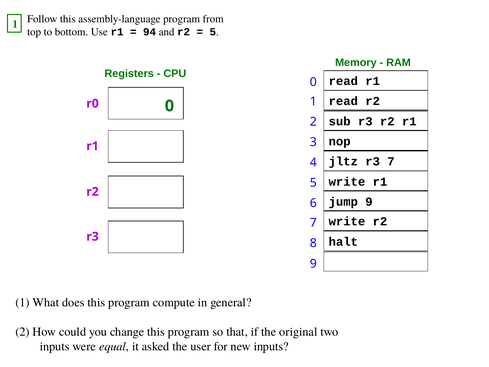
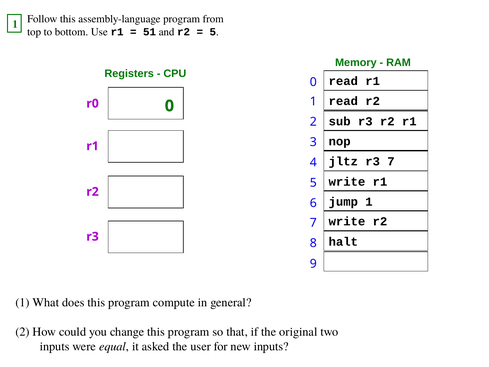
94: 94 -> 51
jump 9: 9 -> 1
